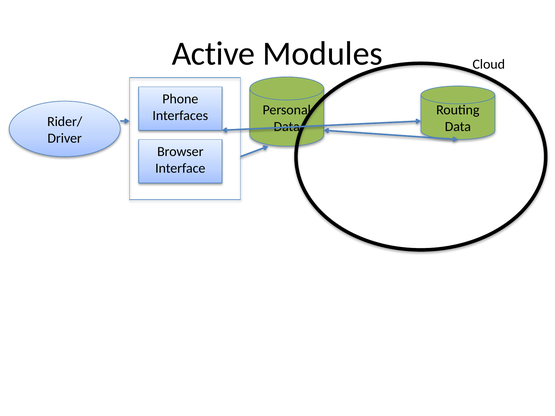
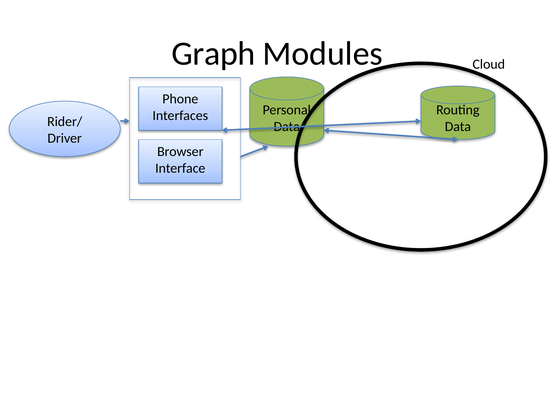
Active: Active -> Graph
